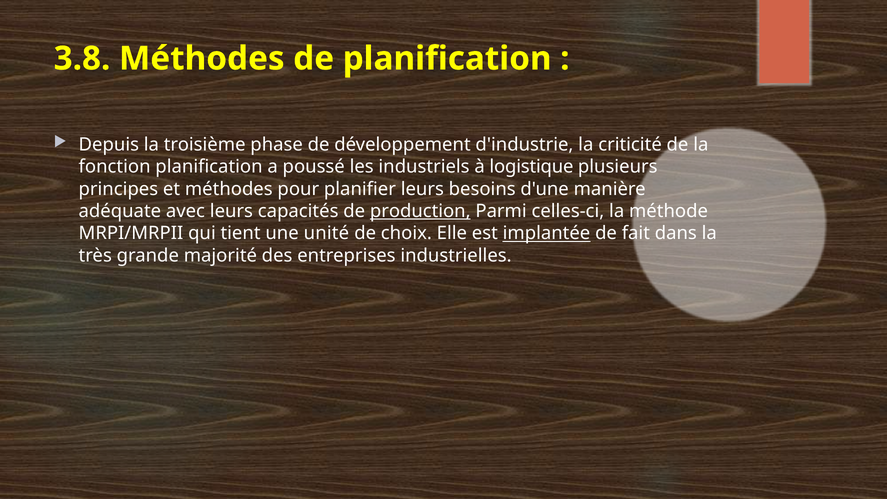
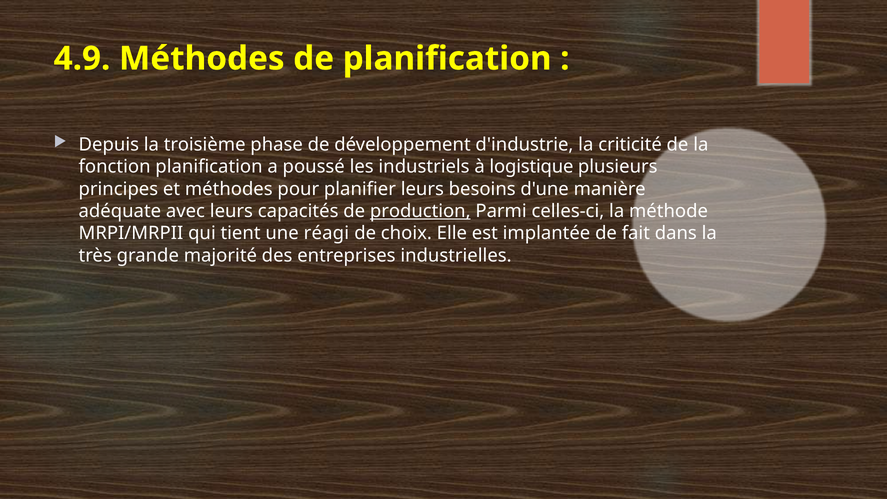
3.8: 3.8 -> 4.9
unité: unité -> réagi
implantée underline: present -> none
